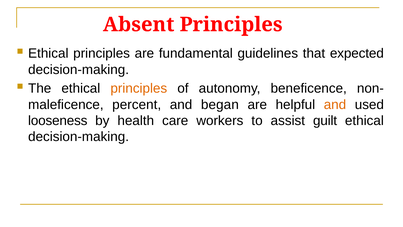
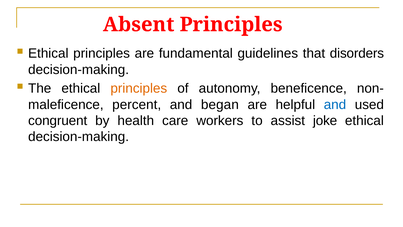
expected: expected -> disorders
and at (335, 104) colour: orange -> blue
looseness: looseness -> congruent
guilt: guilt -> joke
